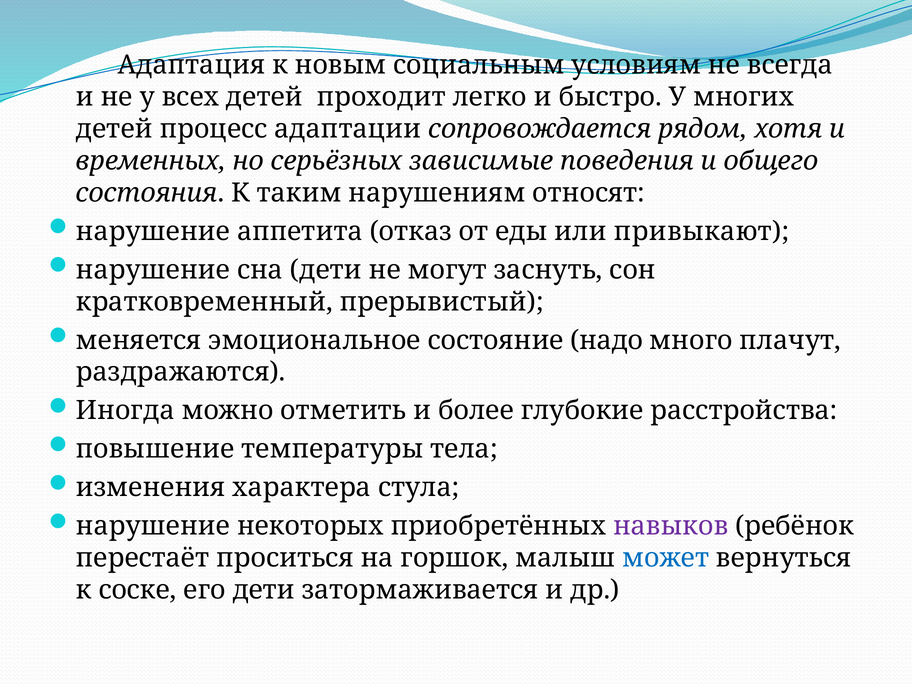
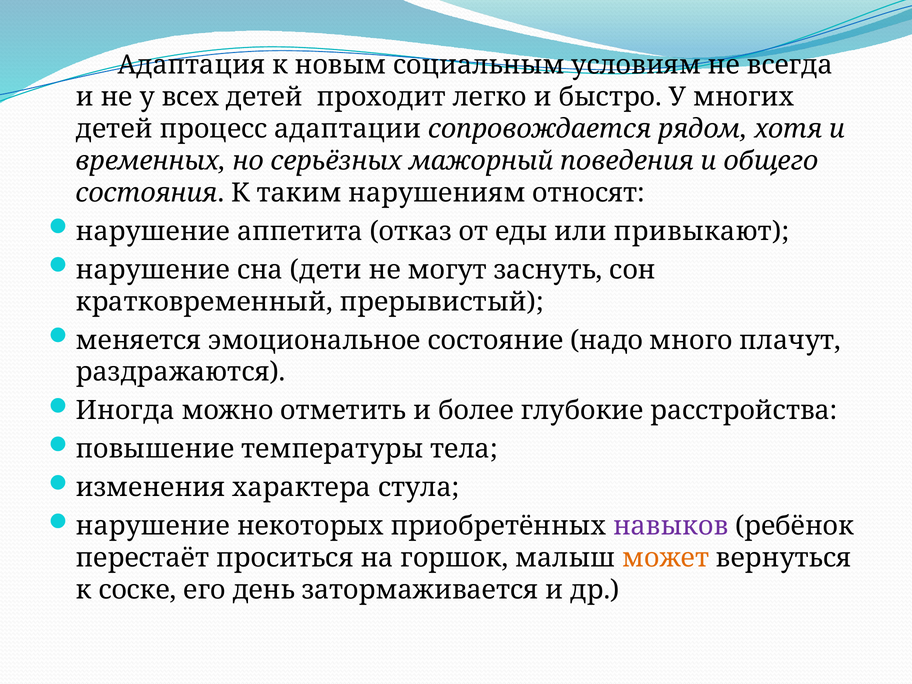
зависимые: зависимые -> мажорный
может colour: blue -> orange
его дети: дети -> день
